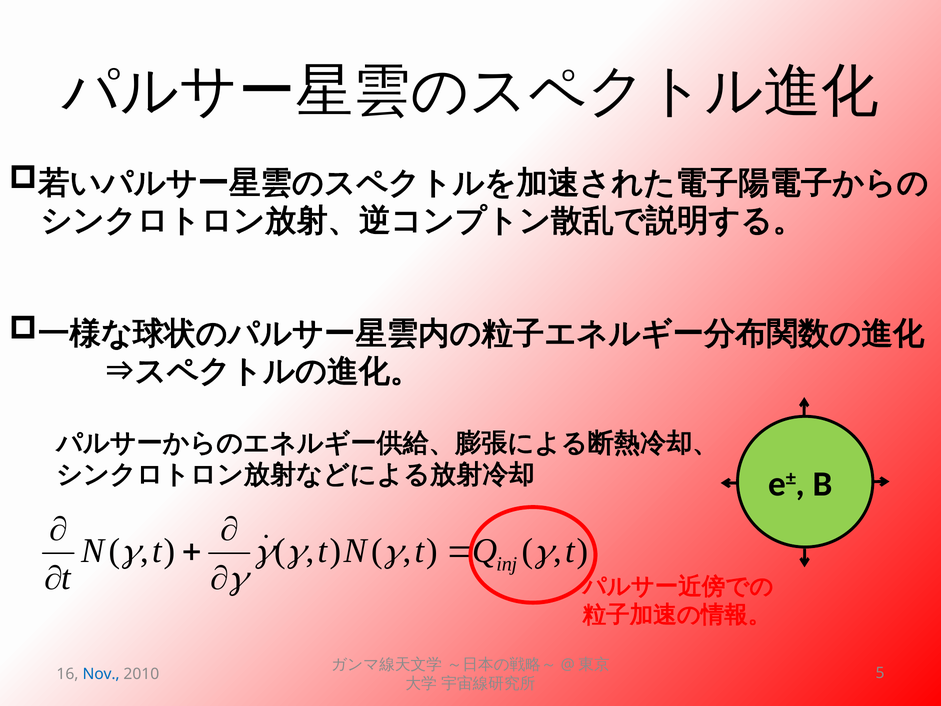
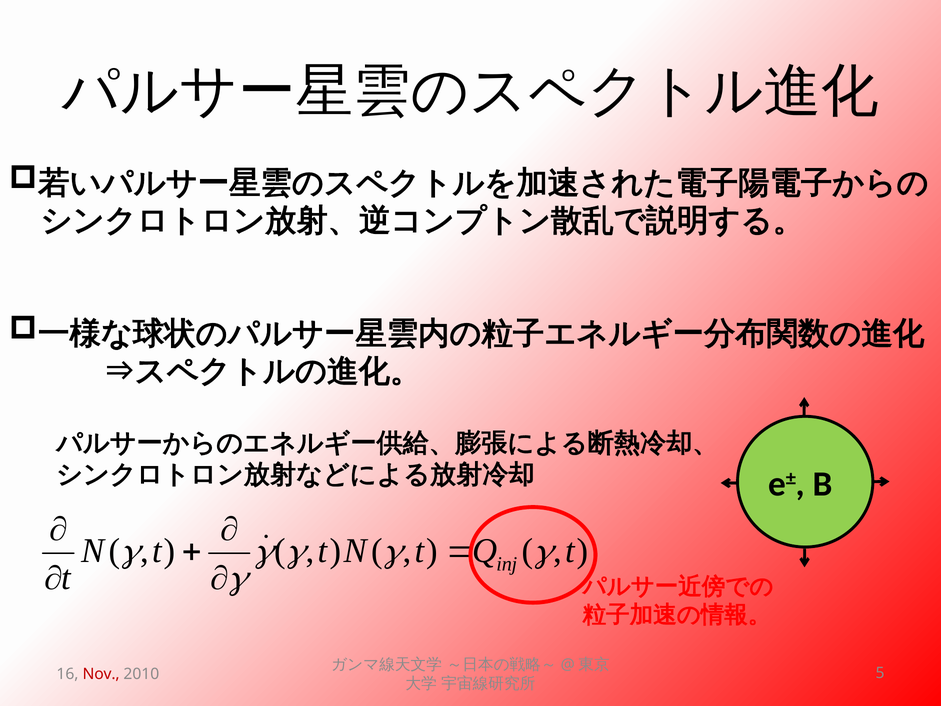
Nov colour: blue -> red
